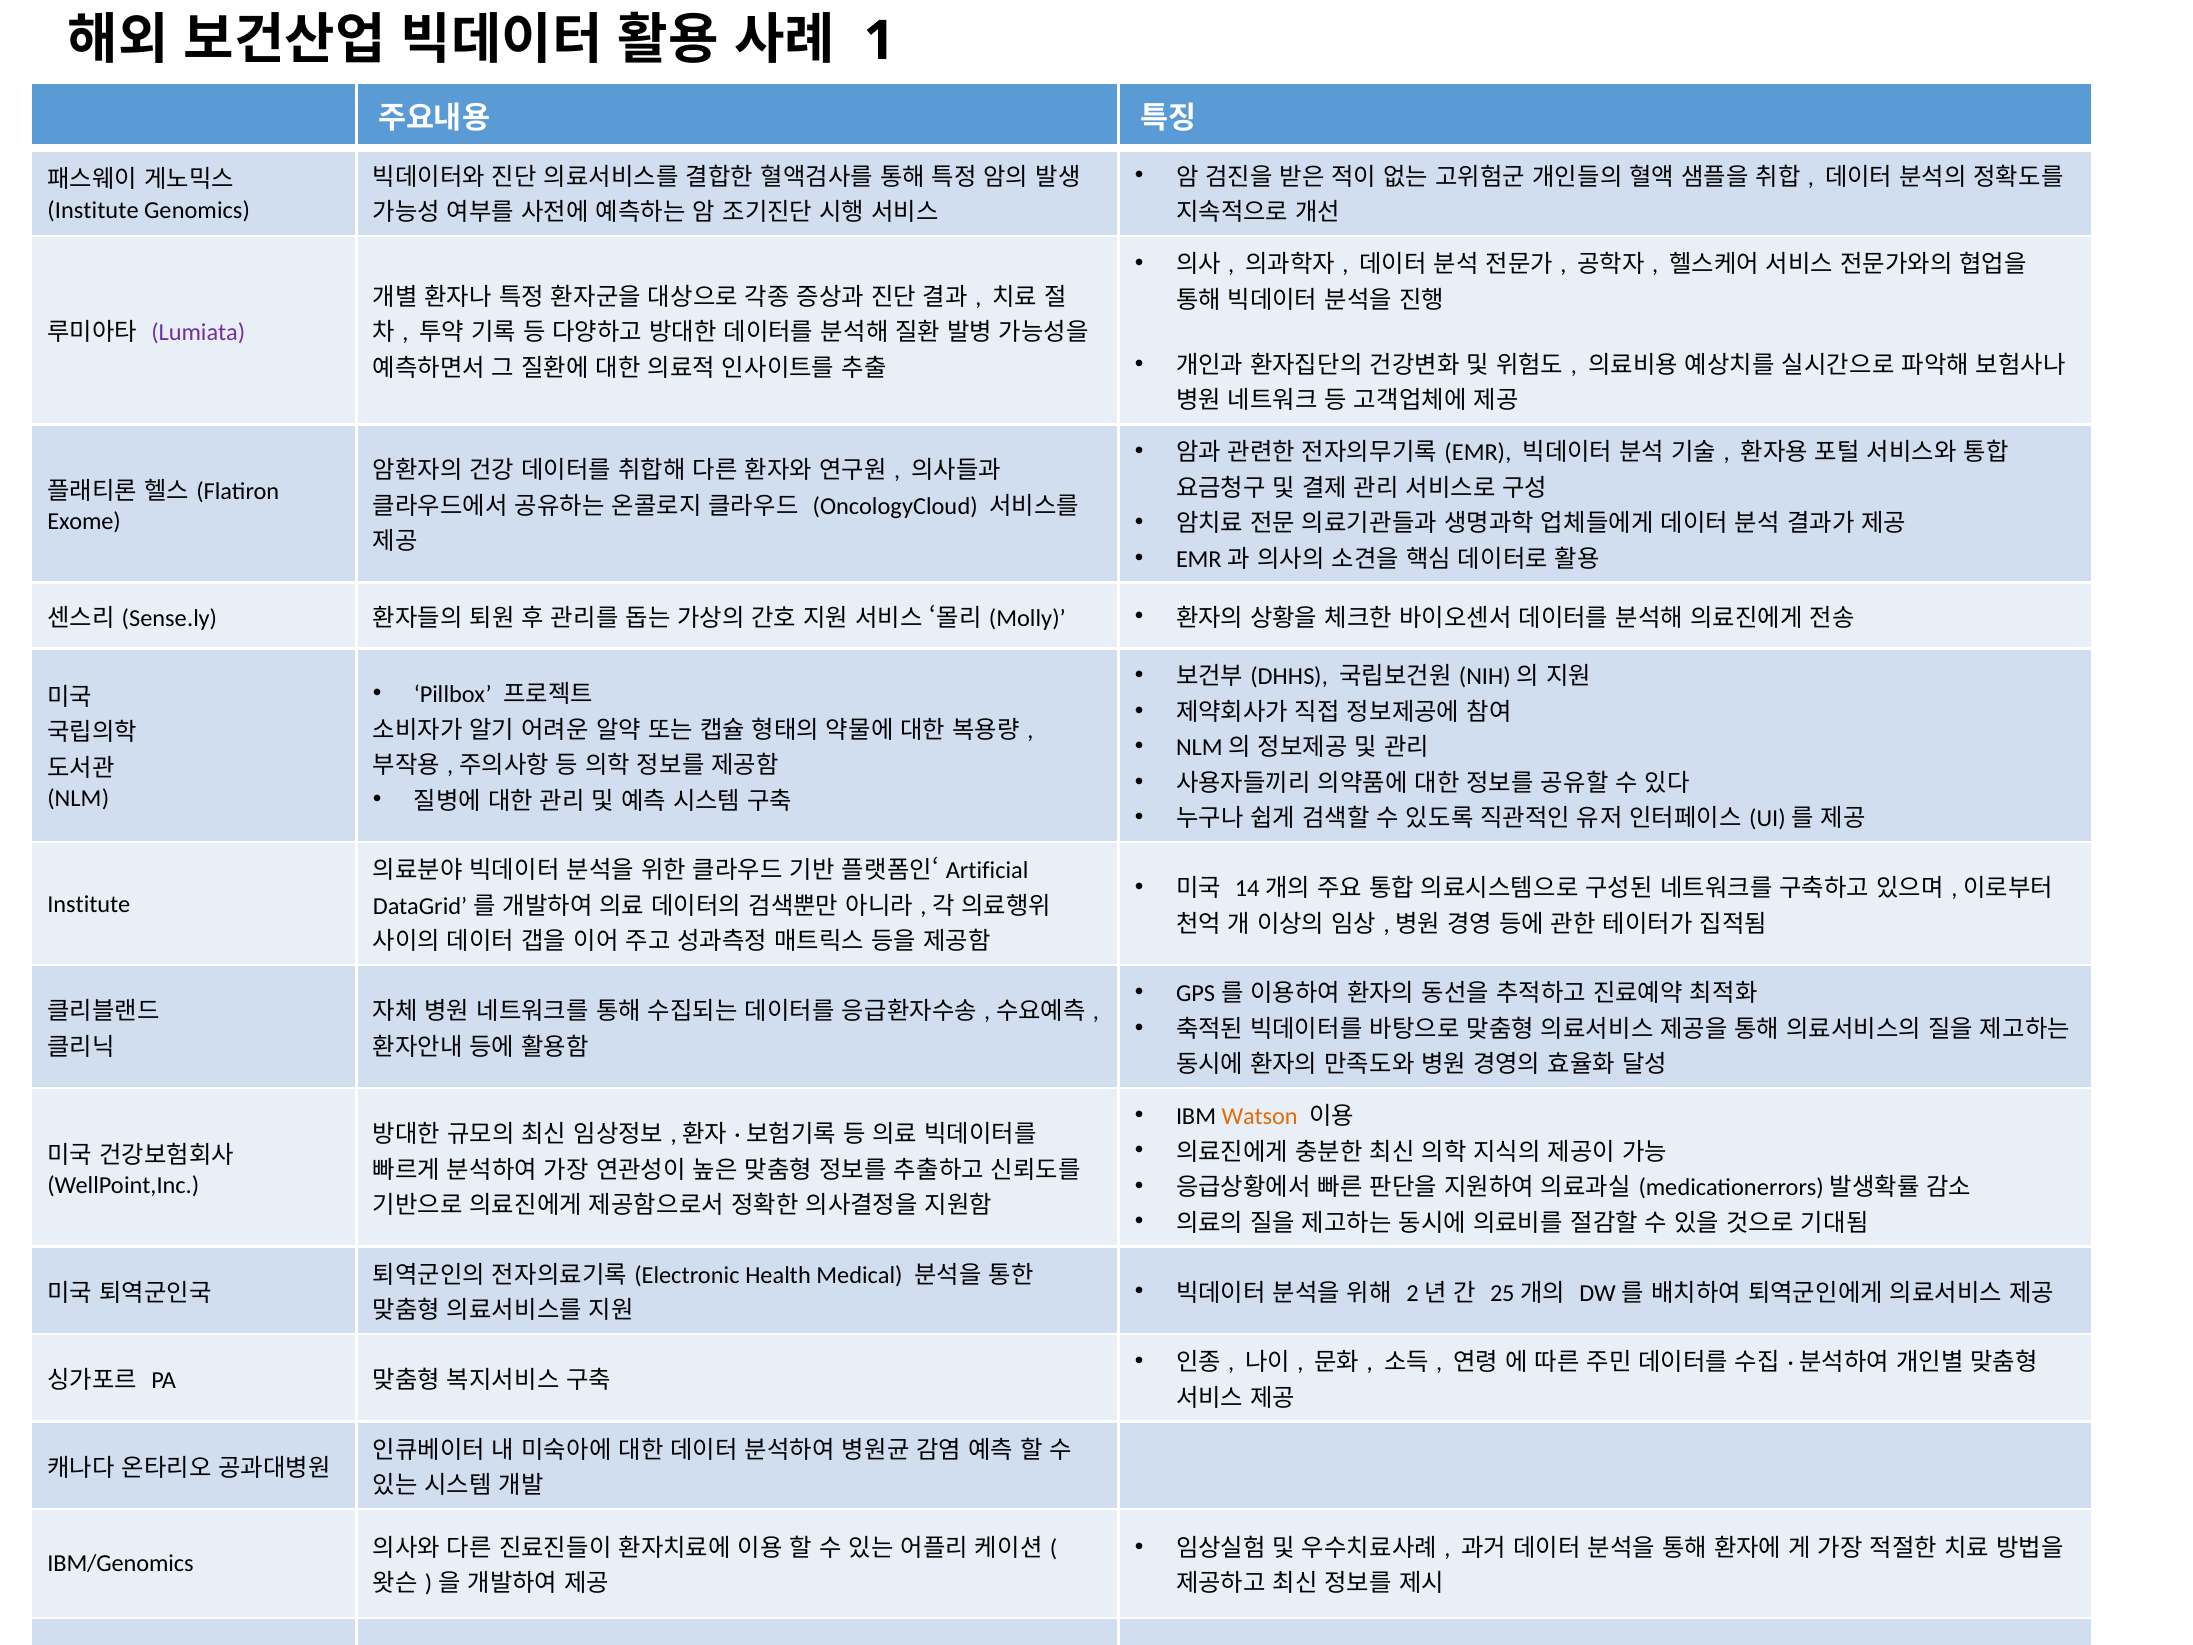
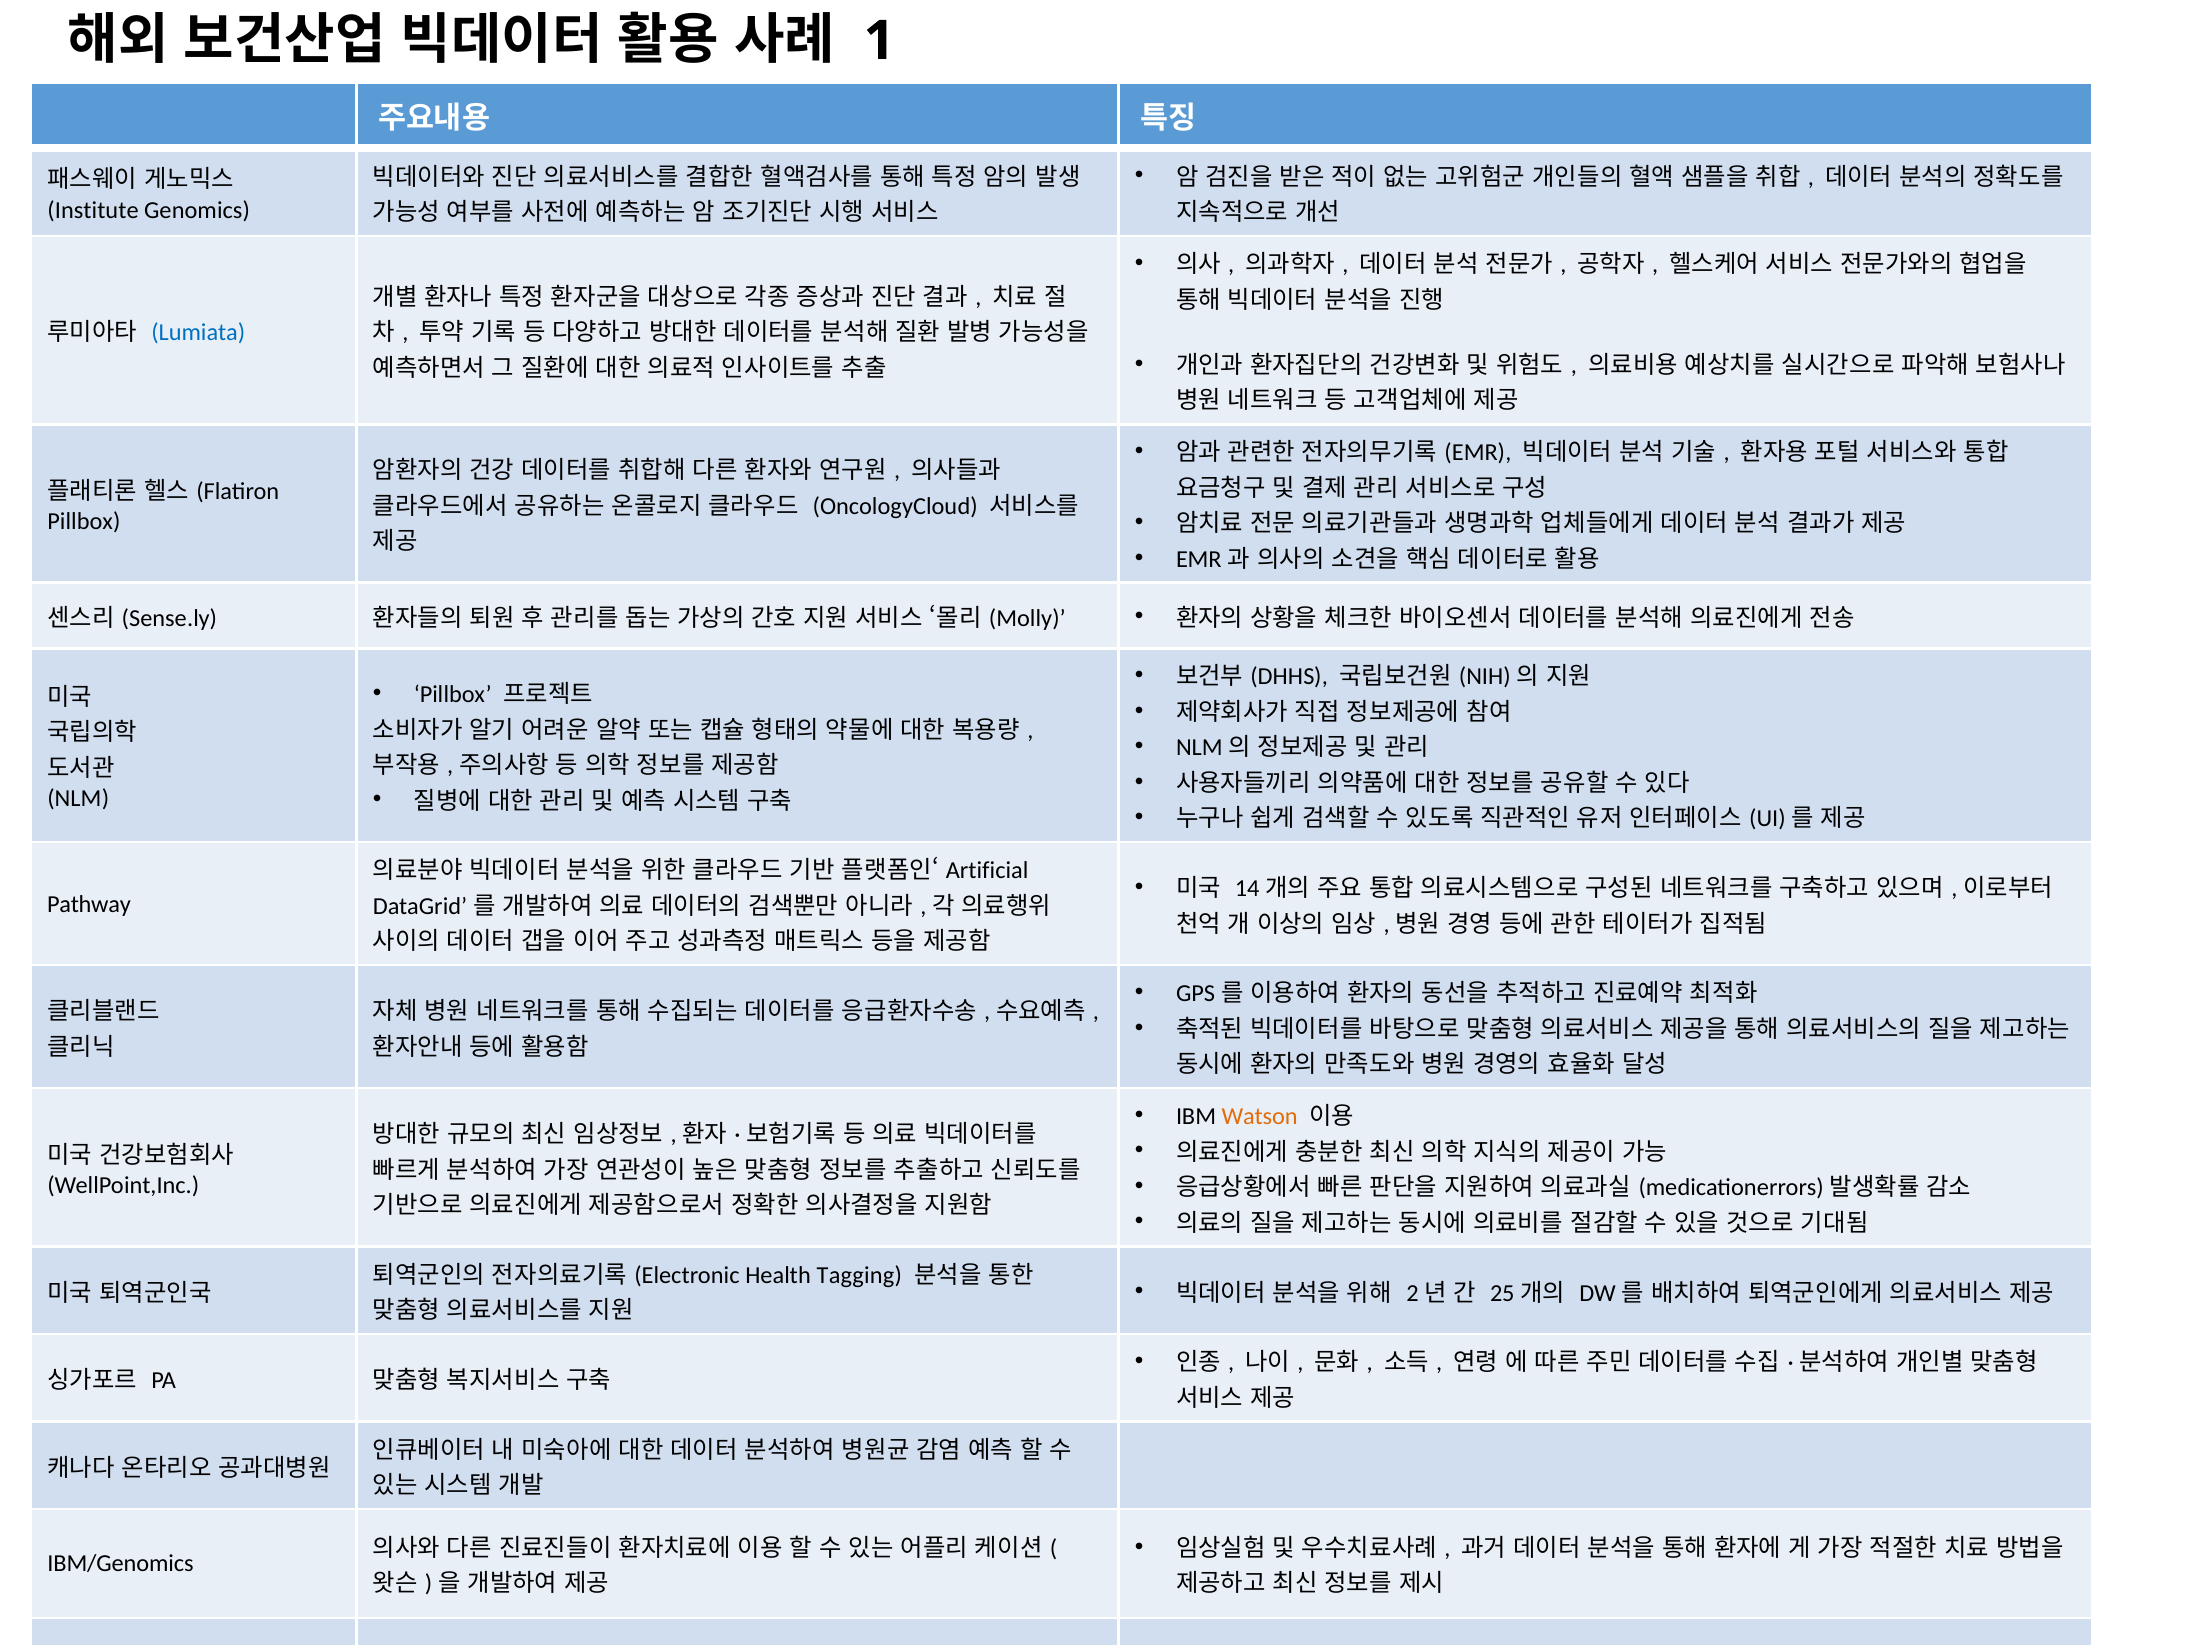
Lumiata colour: purple -> blue
Exome at (84, 521): Exome -> Pillbox
Institute at (89, 904): Institute -> Pathway
Medical: Medical -> Tagging
